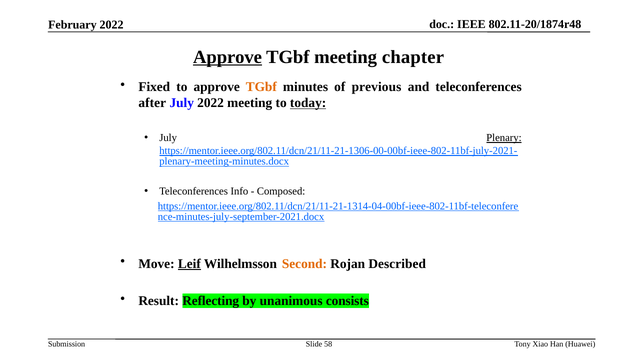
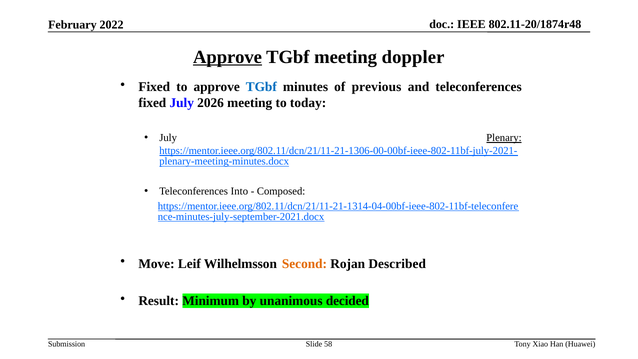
chapter: chapter -> doppler
TGbf at (261, 87) colour: orange -> blue
after at (152, 103): after -> fixed
July 2022: 2022 -> 2026
today underline: present -> none
Info: Info -> Into
Leif underline: present -> none
Reflecting: Reflecting -> Minimum
consists: consists -> decided
